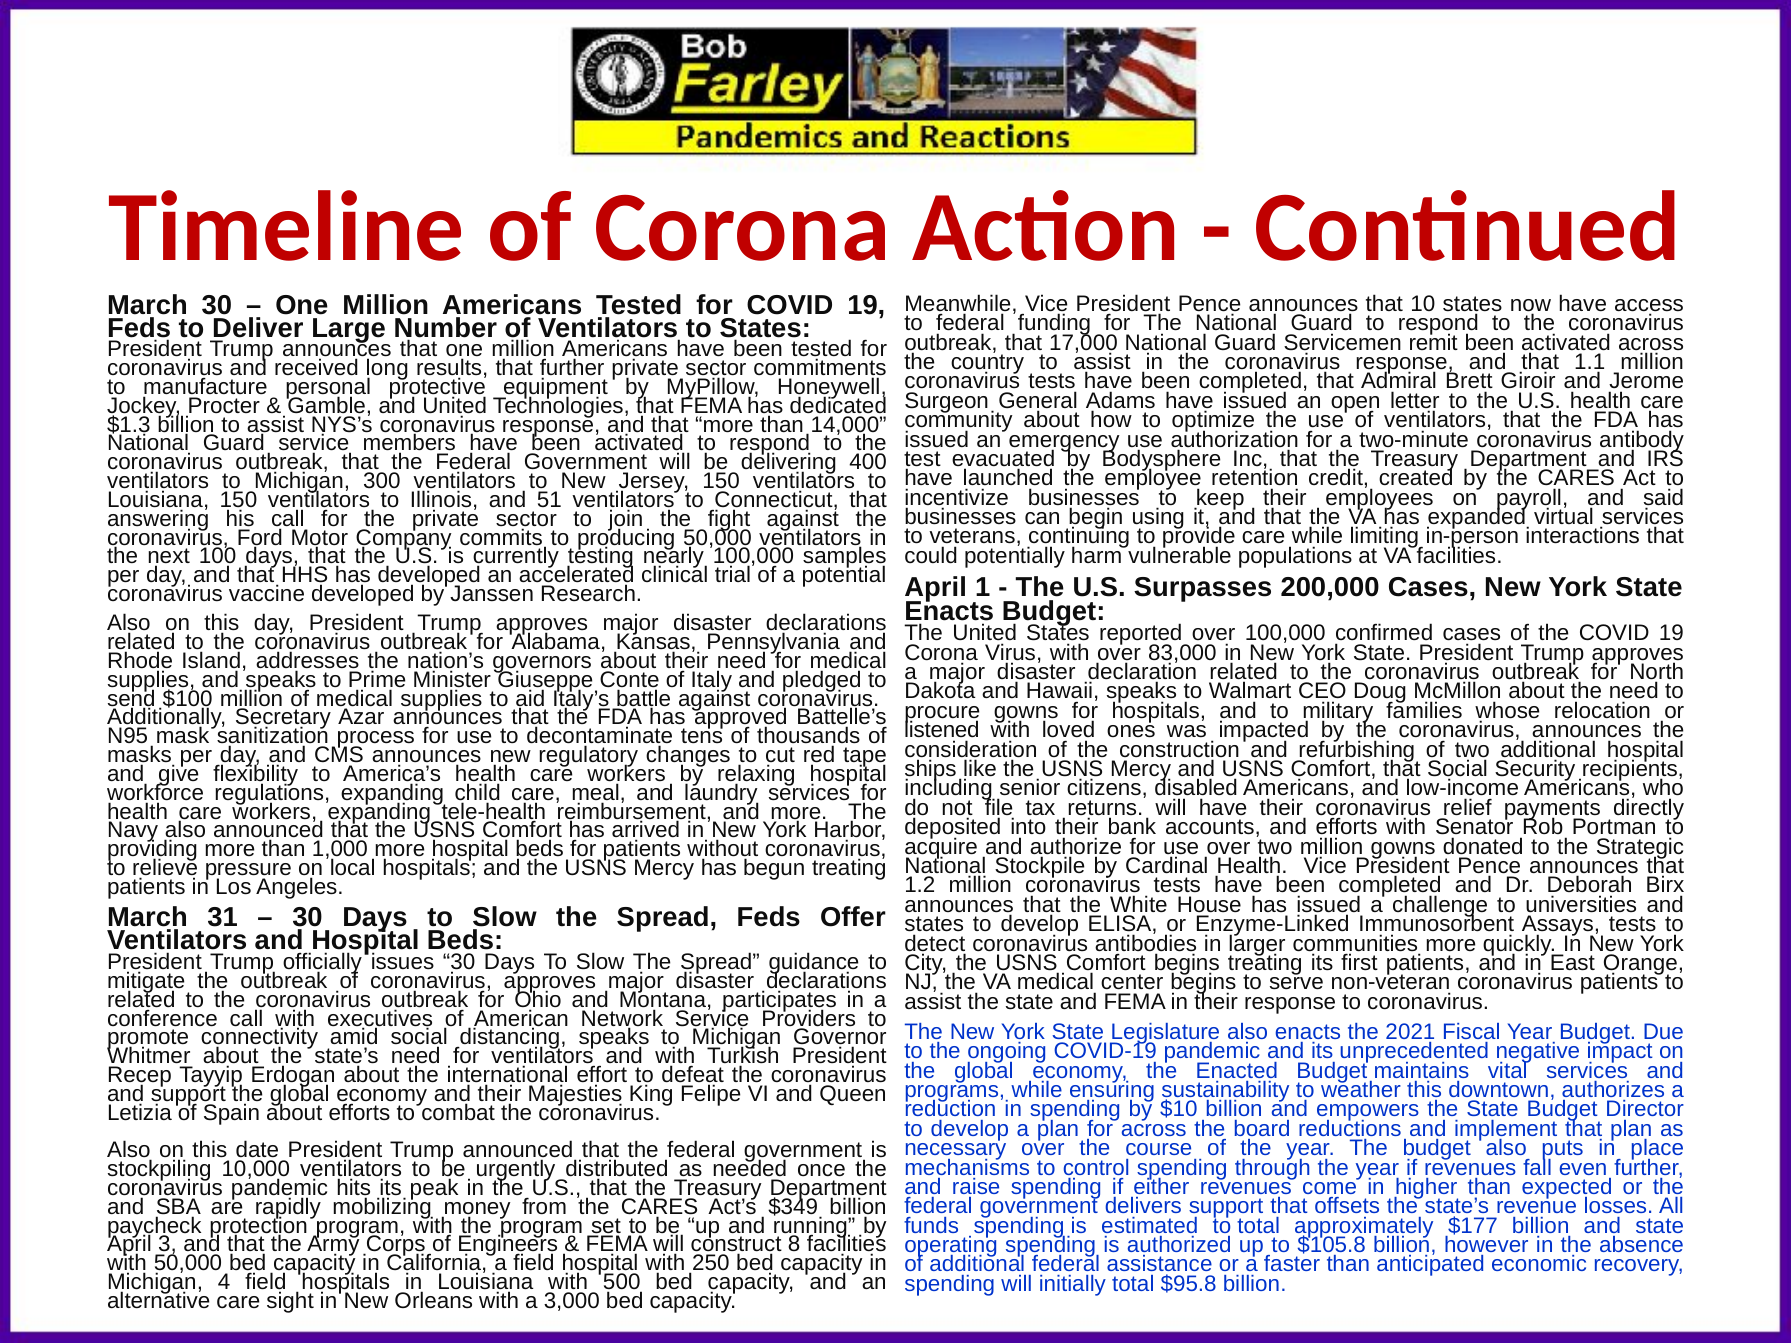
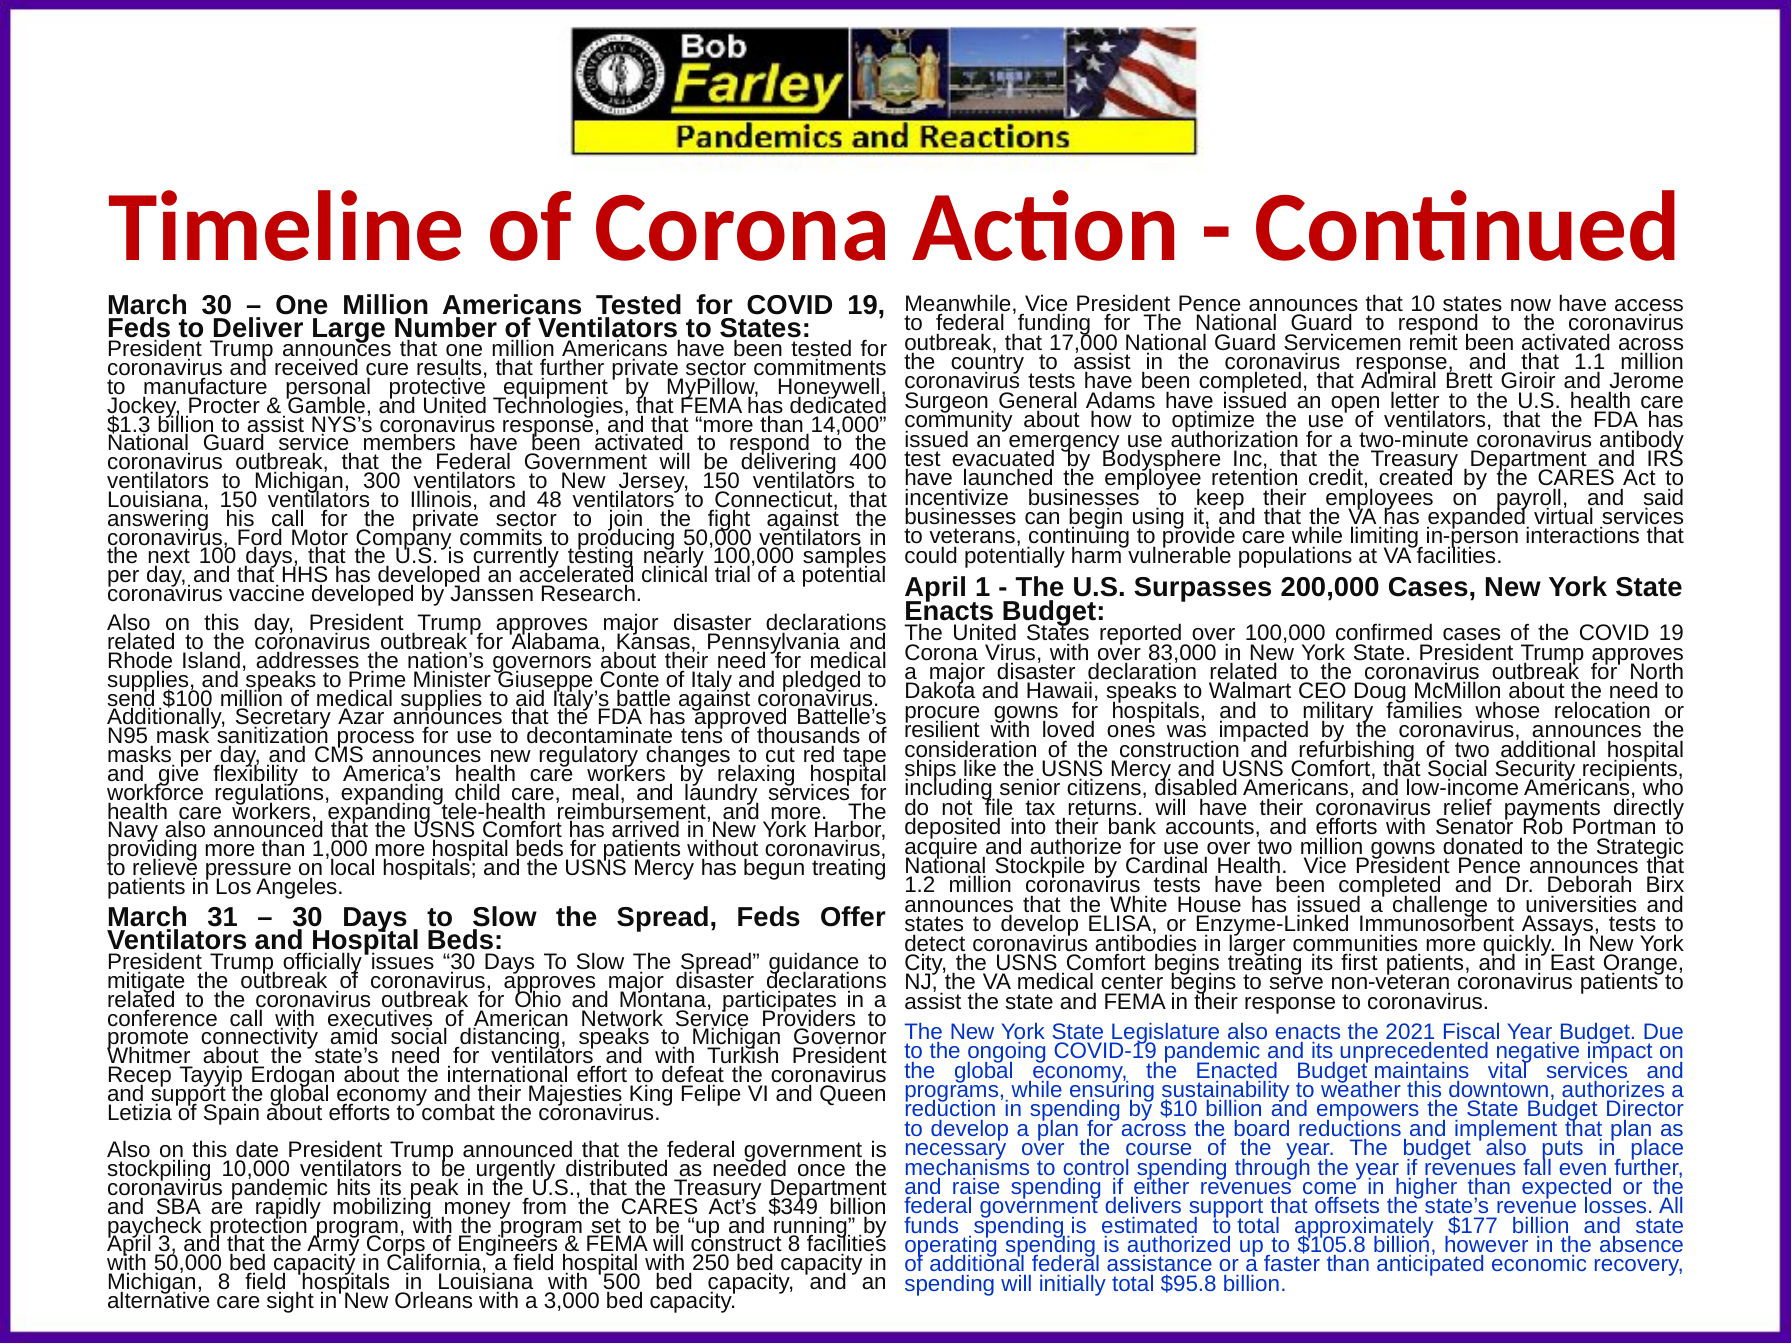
long: long -> cure
51: 51 -> 48
listened: listened -> resilient
Michigan 4: 4 -> 8
